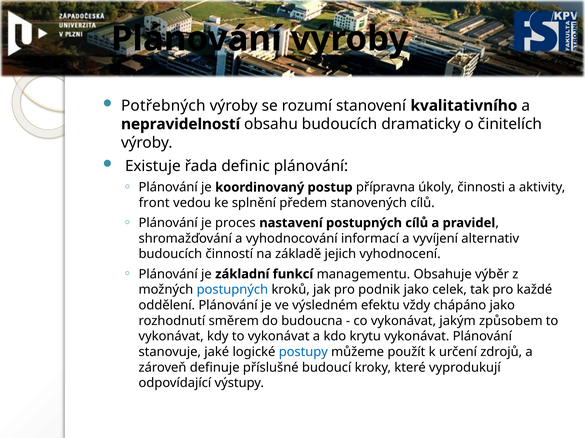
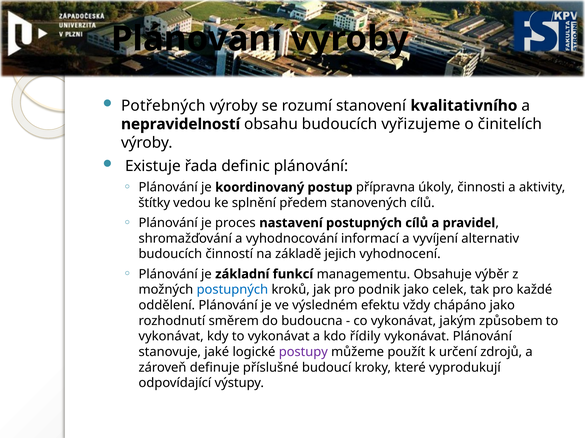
dramaticky: dramaticky -> vyřizujeme
front: front -> štítky
krytu: krytu -> řídily
postupy colour: blue -> purple
